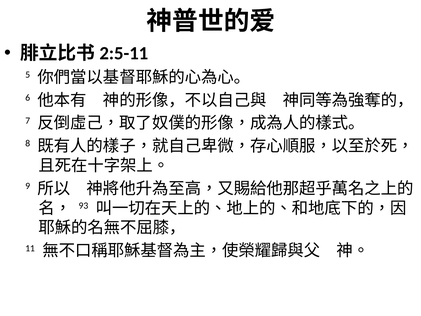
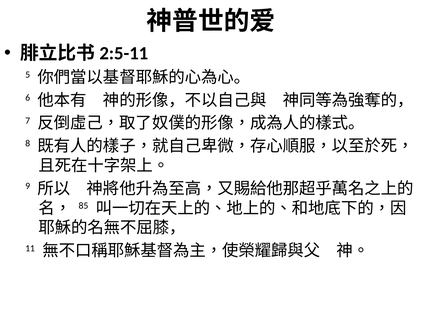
93: 93 -> 85
